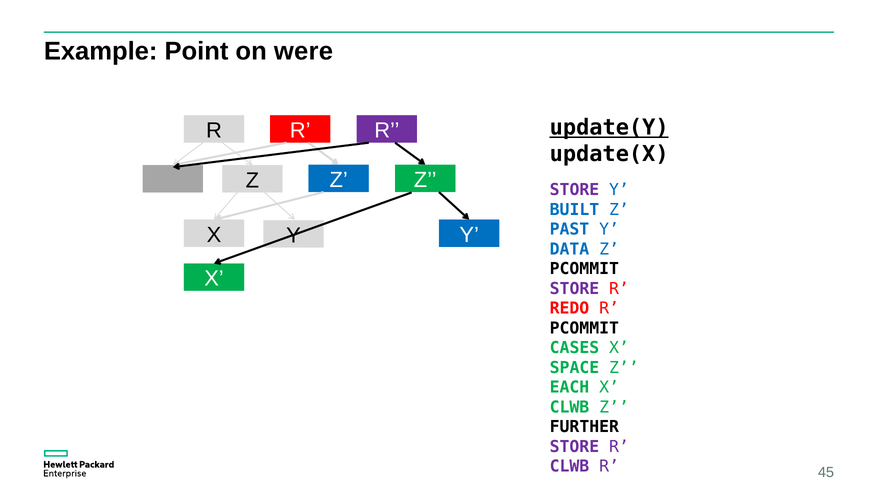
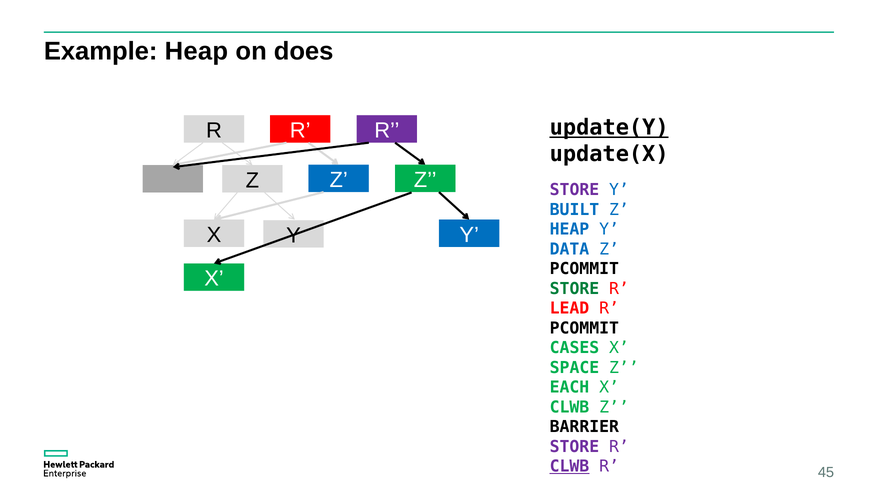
Example Point: Point -> Heap
were: were -> does
PAST at (569, 229): PAST -> HEAP
STORE at (574, 289) colour: purple -> green
REDO: REDO -> LEAD
FURTHER: FURTHER -> BARRIER
CLWB at (569, 466) underline: none -> present
